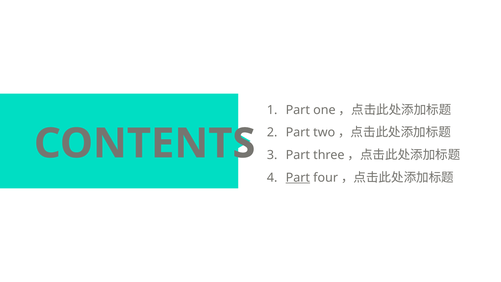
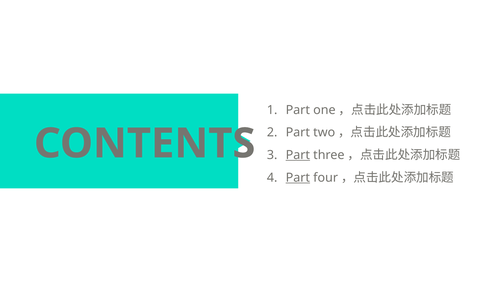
Part at (298, 155) underline: none -> present
